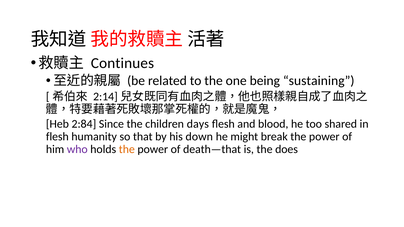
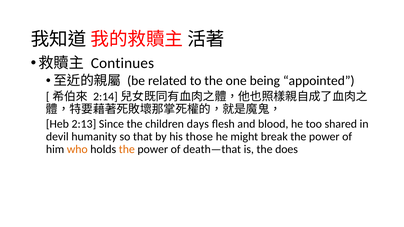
sustaining: sustaining -> appointed
2:84: 2:84 -> 2:13
flesh at (57, 137): flesh -> devil
down: down -> those
who colour: purple -> orange
